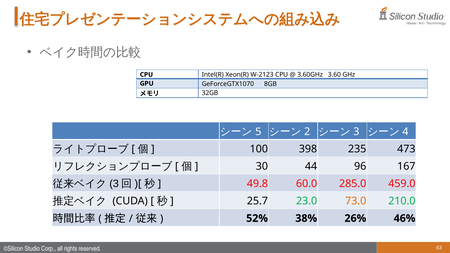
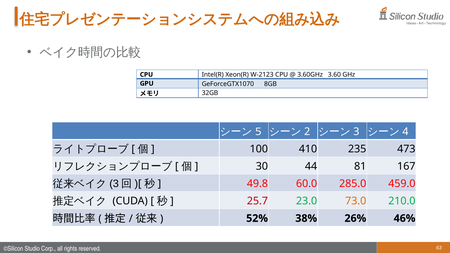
398: 398 -> 410
96: 96 -> 81
25.7 colour: black -> red
